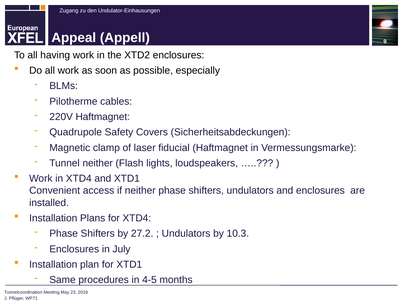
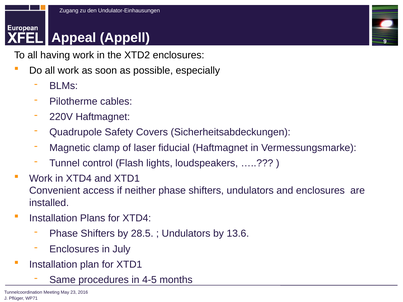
Tunnel neither: neither -> control
27.2: 27.2 -> 28.5
10.3: 10.3 -> 13.6
